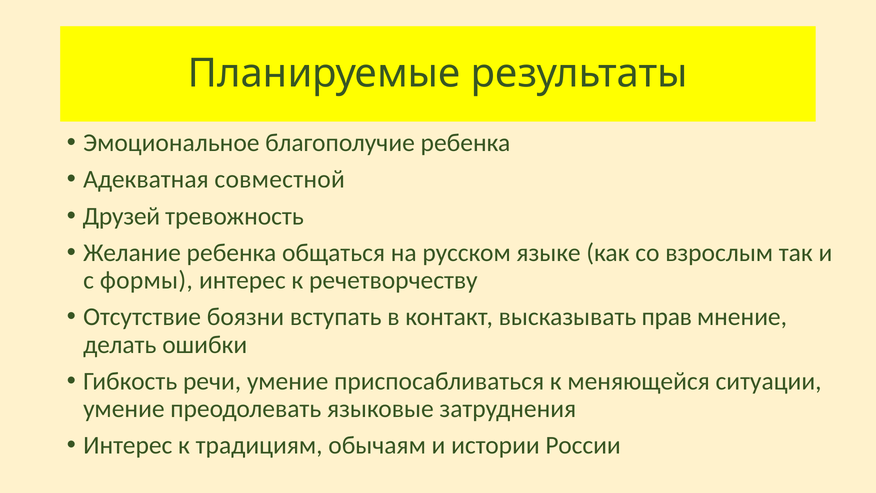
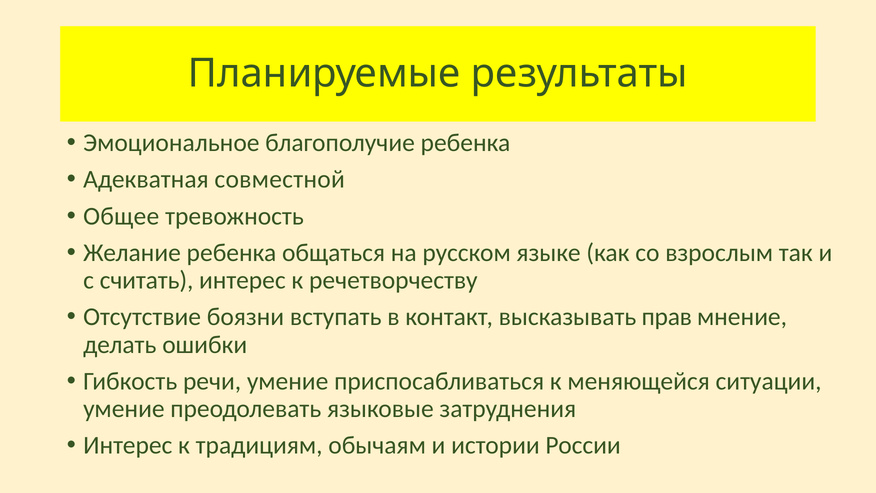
Друзей: Друзей -> Общее
формы: формы -> считать
